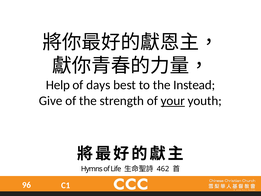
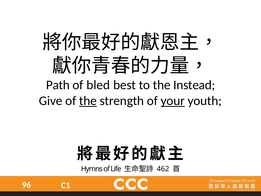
Help: Help -> Path
days: days -> bled
the at (88, 101) underline: none -> present
